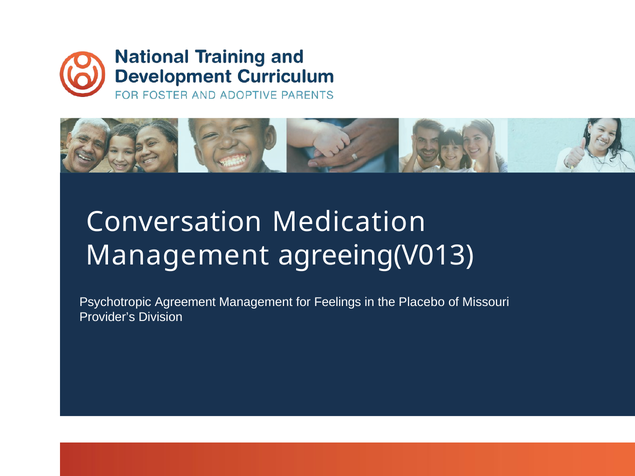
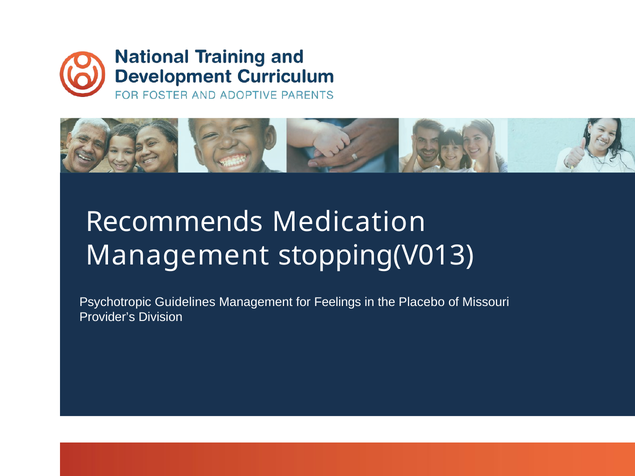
Conversation: Conversation -> Recommends
agreeing(V013: agreeing(V013 -> stopping(V013
Agreement: Agreement -> Guidelines
